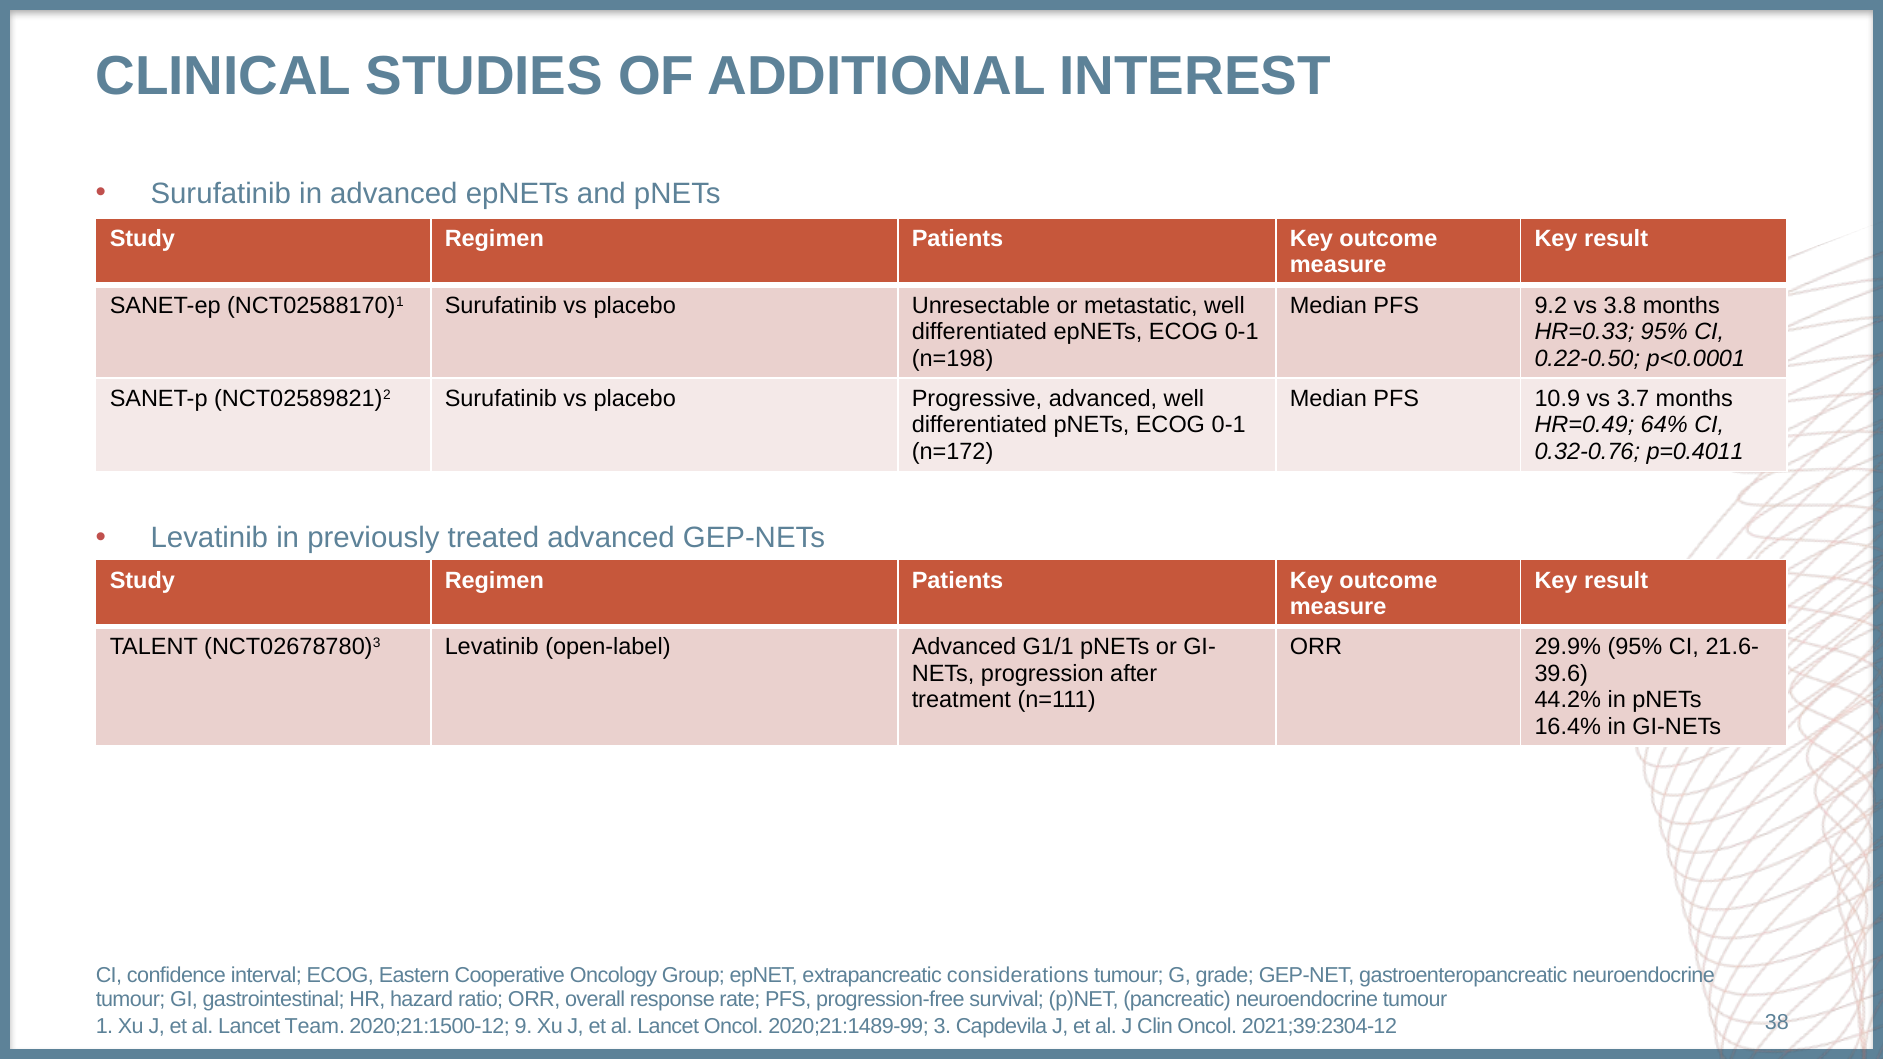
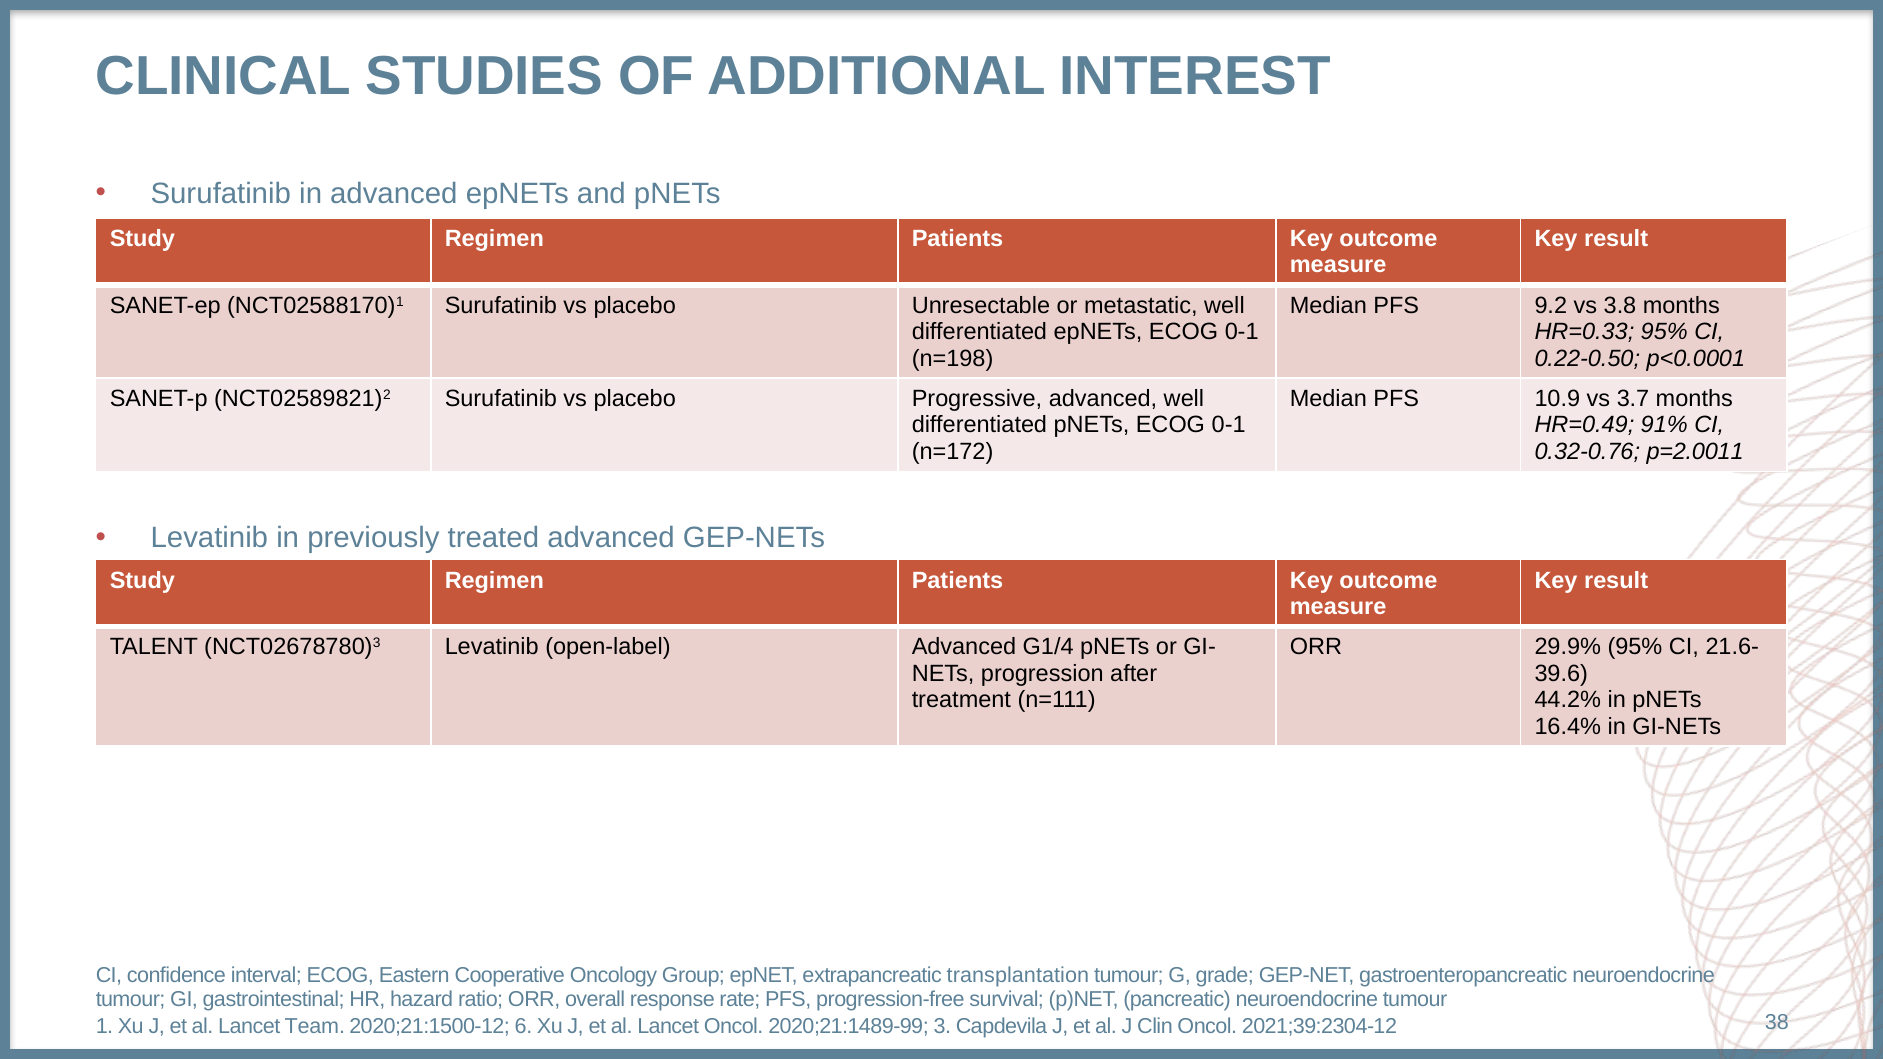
64%: 64% -> 91%
p=0.4011: p=0.4011 -> p=2.0011
G1/1: G1/1 -> G1/4
considerations: considerations -> transplantation
9: 9 -> 6
